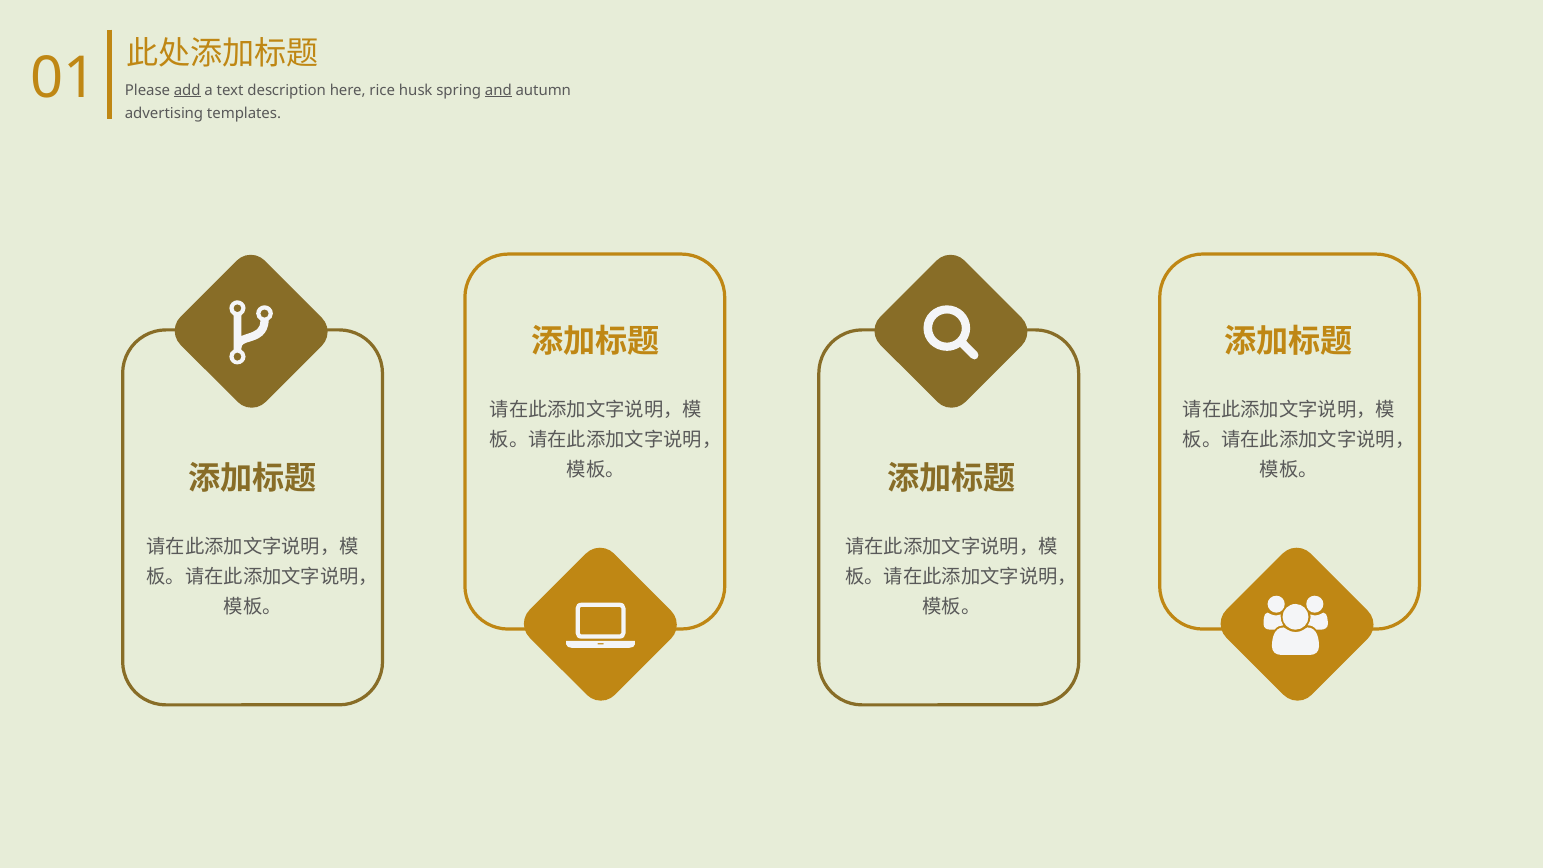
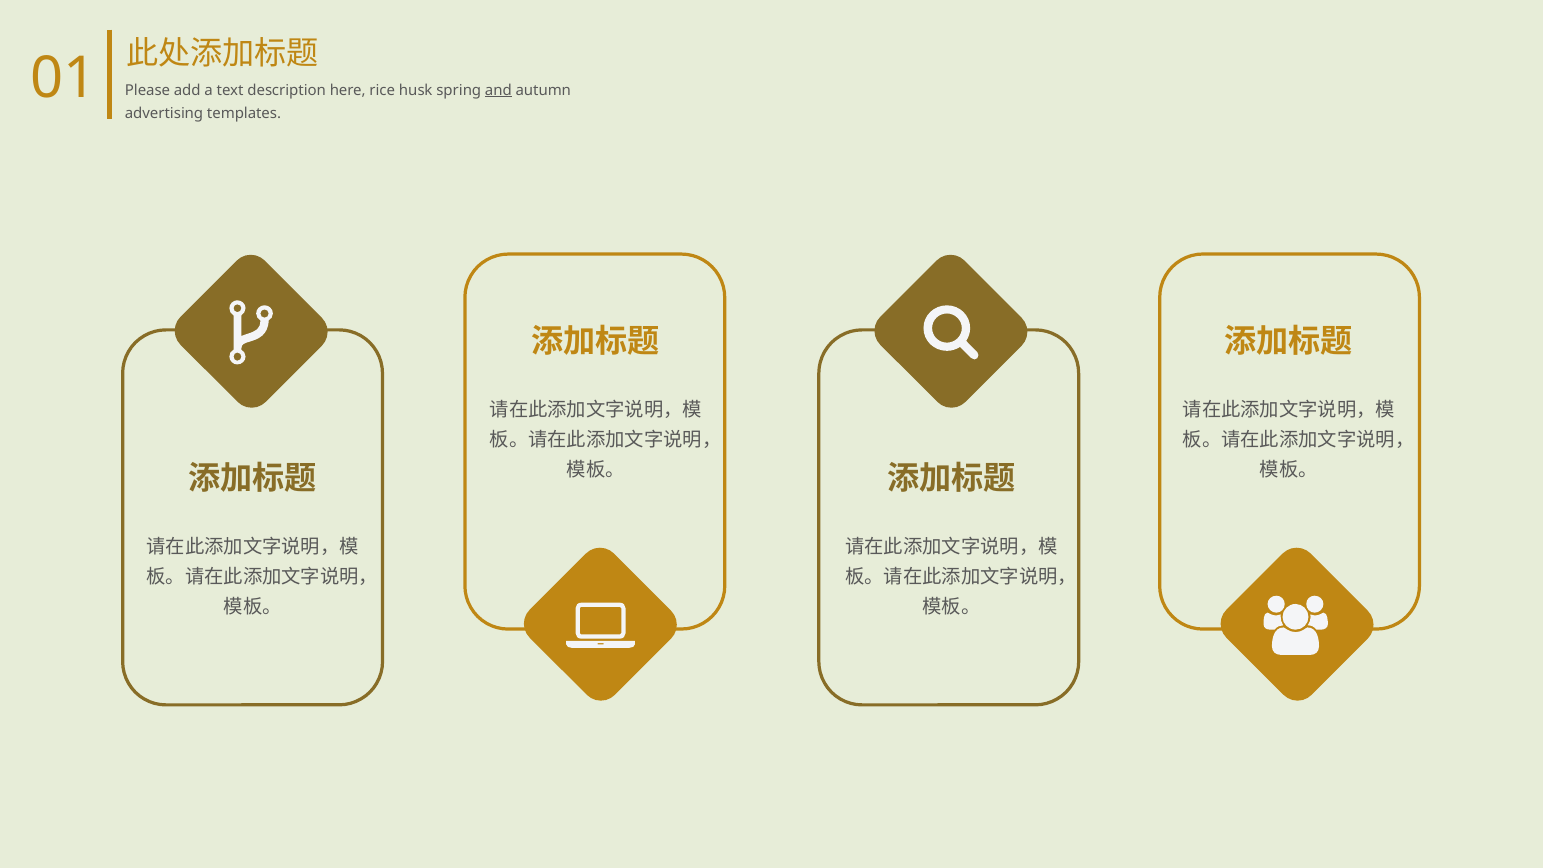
add underline: present -> none
